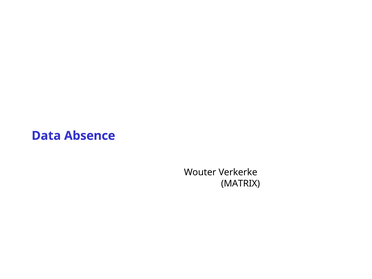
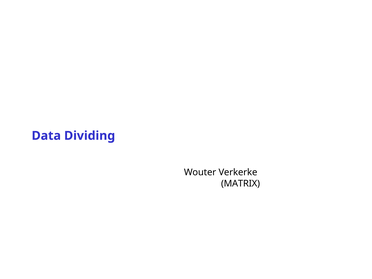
Absence: Absence -> Dividing
